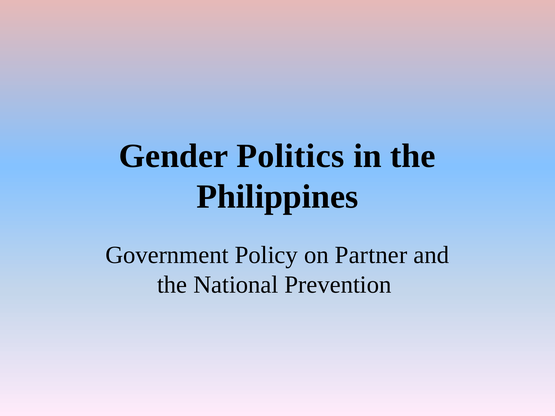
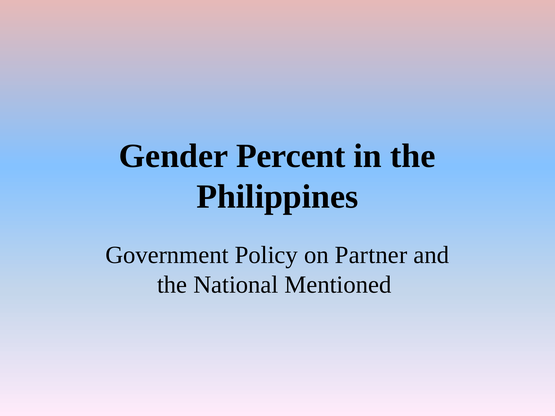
Politics: Politics -> Percent
Prevention: Prevention -> Mentioned
